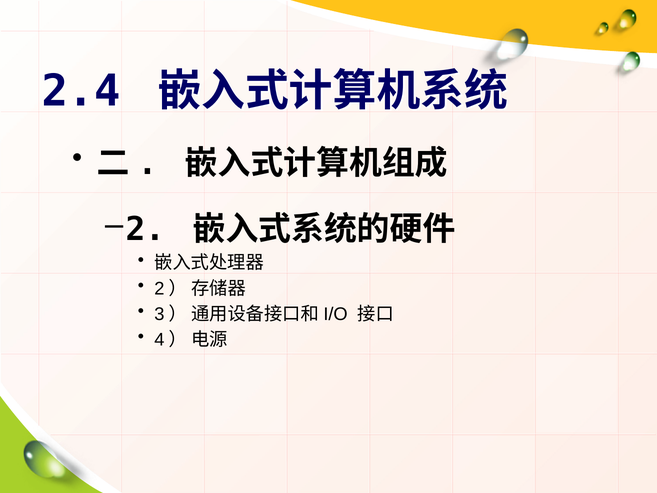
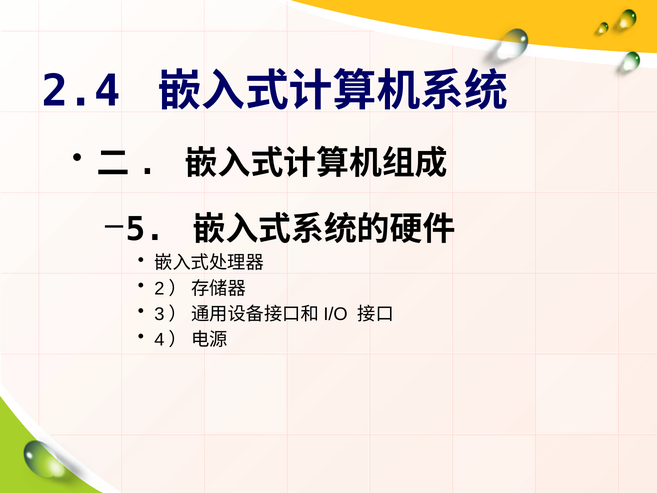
2: 2 -> 5
